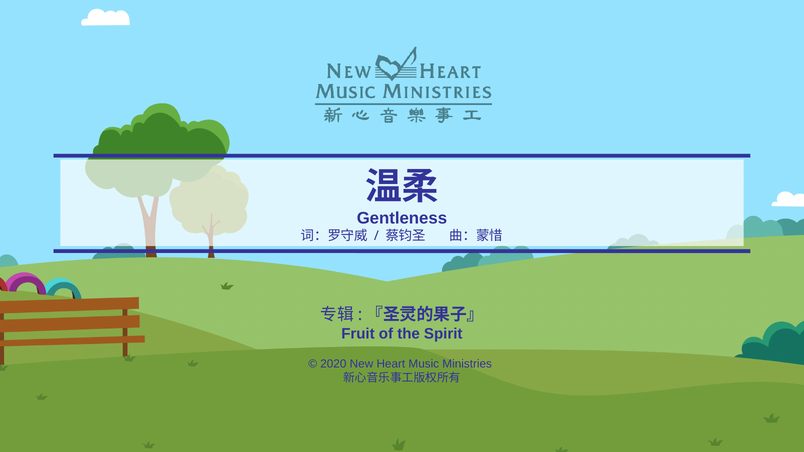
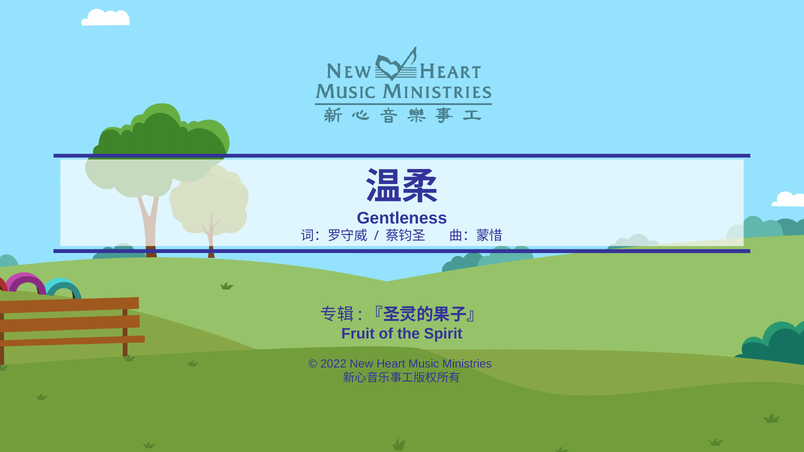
2020: 2020 -> 2022
